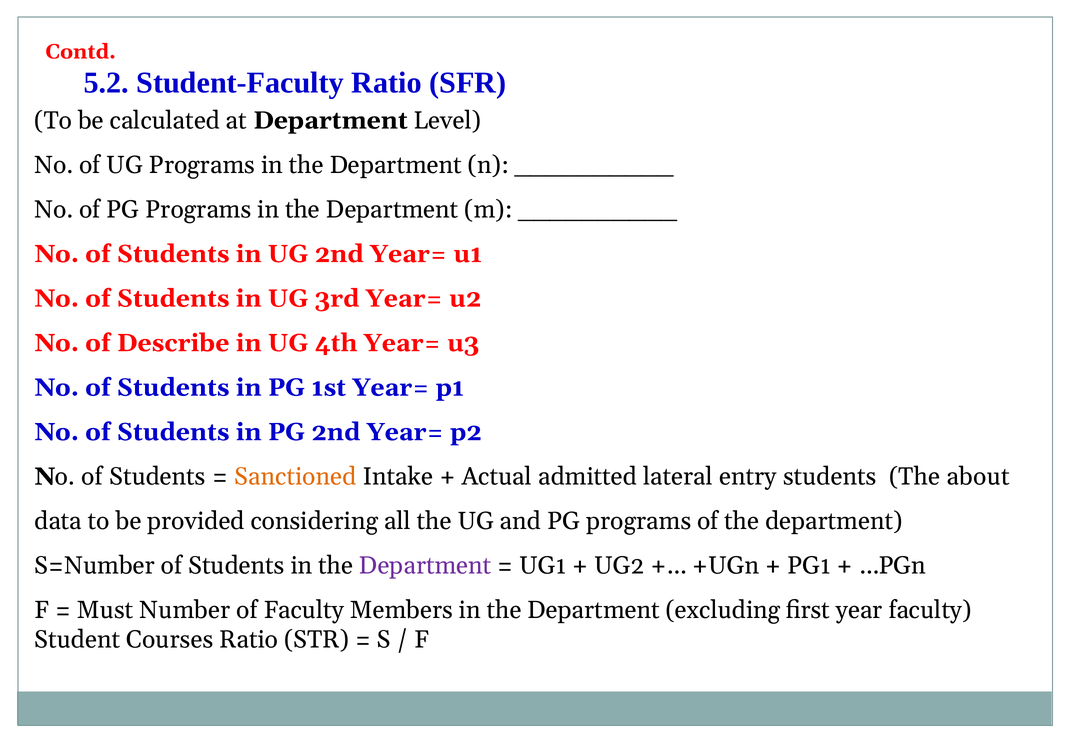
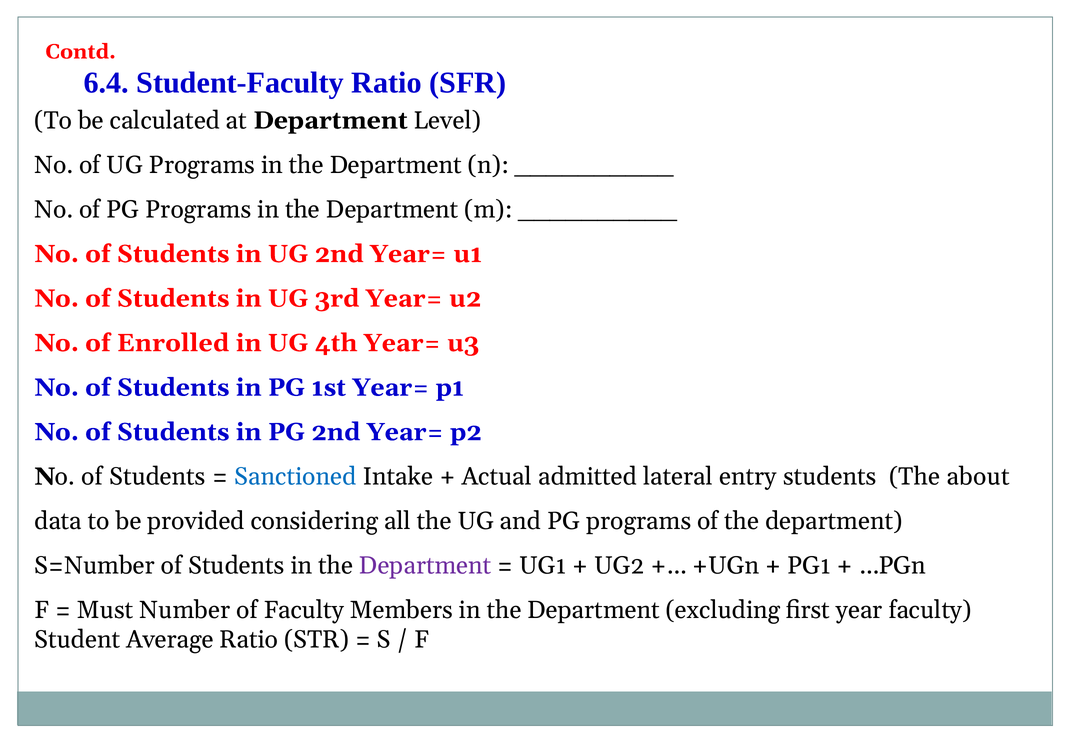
5.2: 5.2 -> 6.4
Describe: Describe -> Enrolled
Sanctioned colour: orange -> blue
Courses: Courses -> Average
